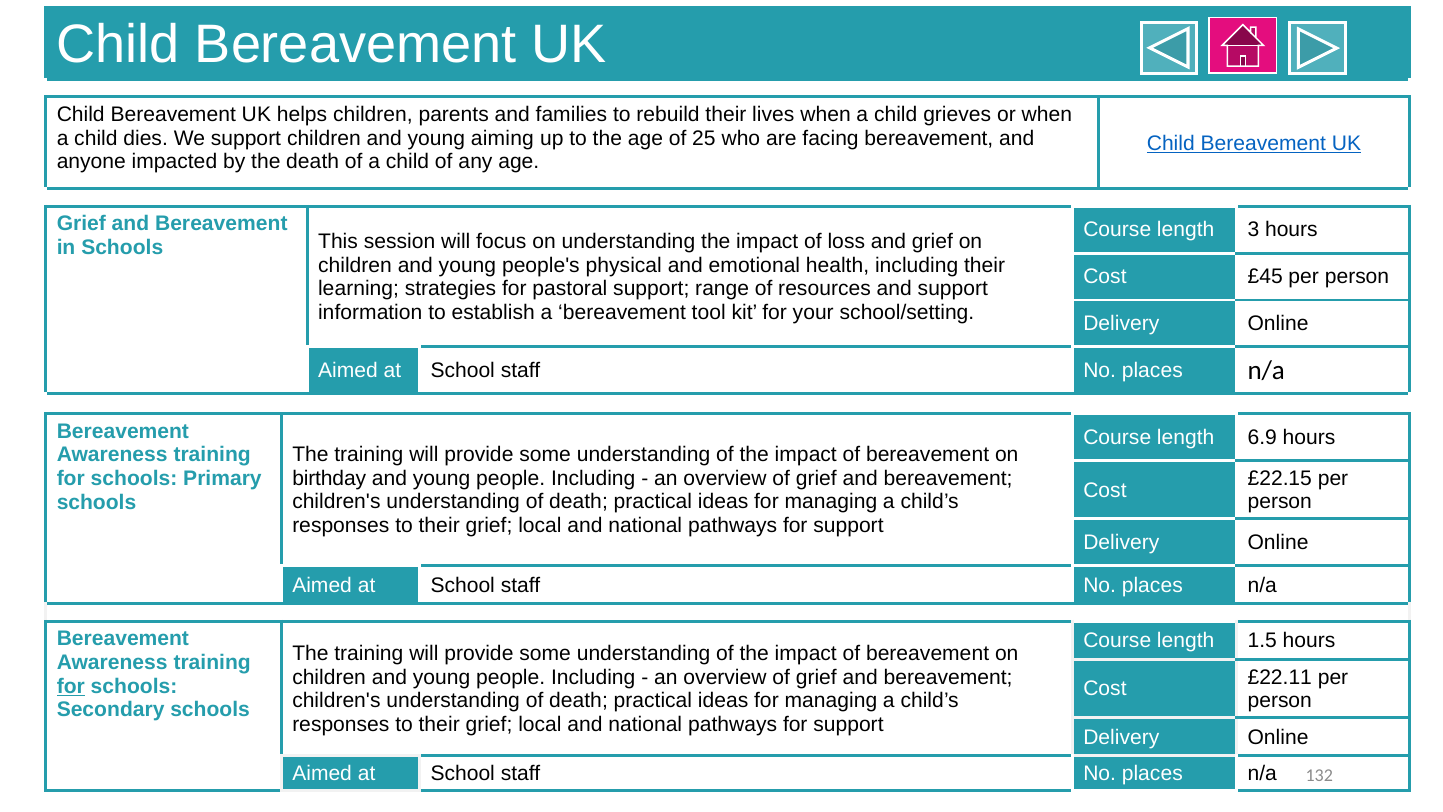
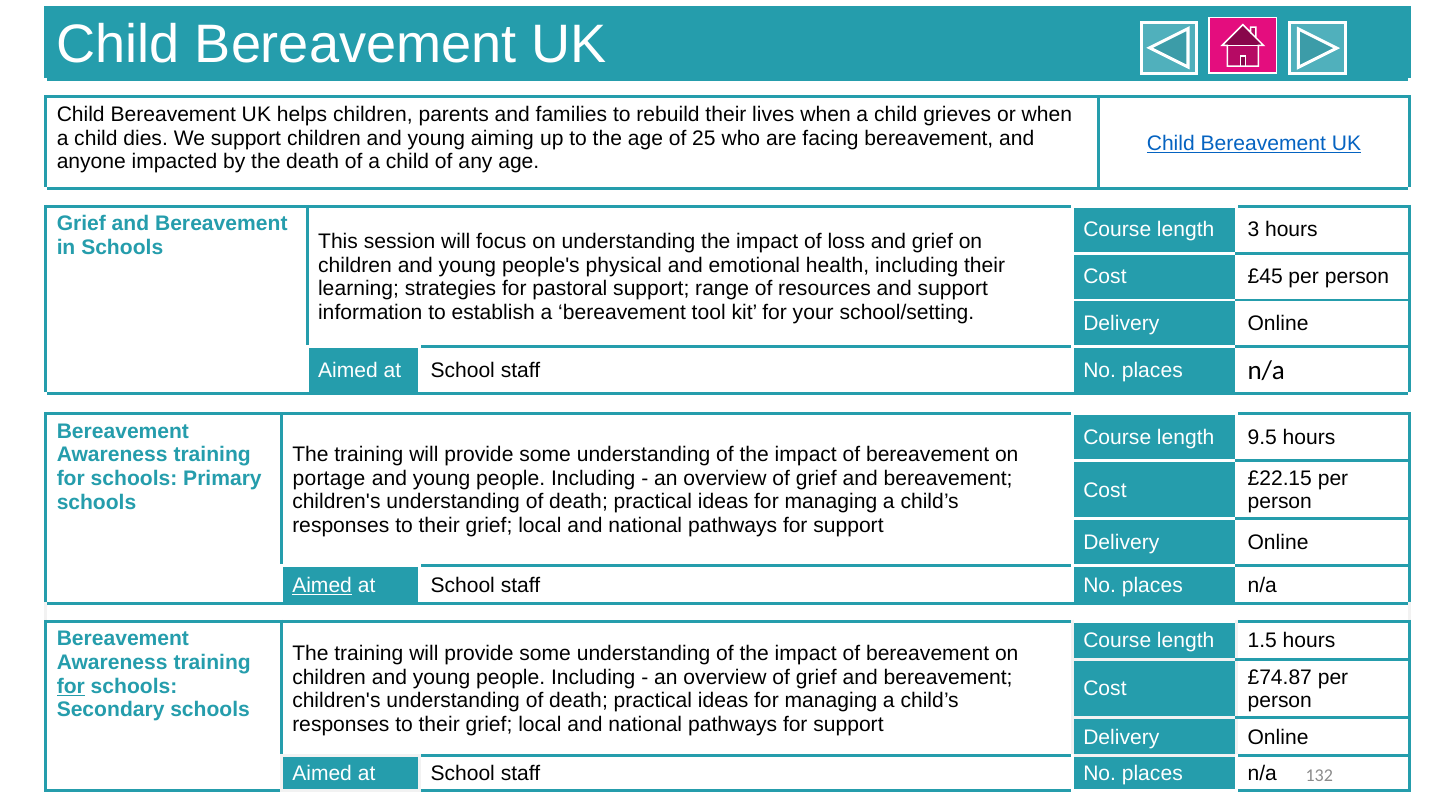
6.9: 6.9 -> 9.5
birthday: birthday -> portage
Aimed at (322, 585) underline: none -> present
£22.11: £22.11 -> £74.87
